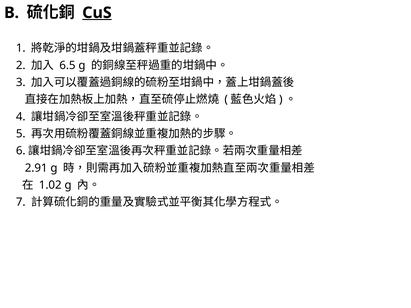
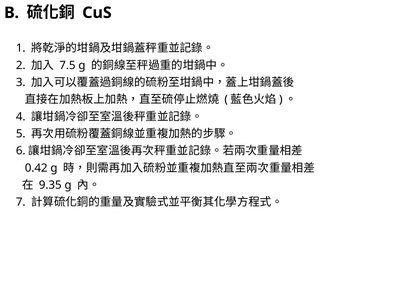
CuS underline: present -> none
6.5: 6.5 -> 7.5
2.91: 2.91 -> 0.42
1.02: 1.02 -> 9.35
